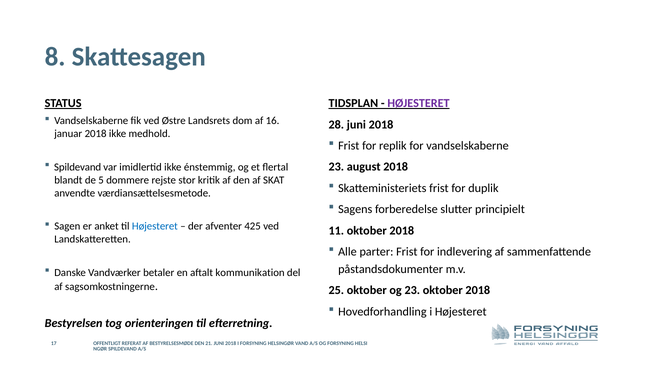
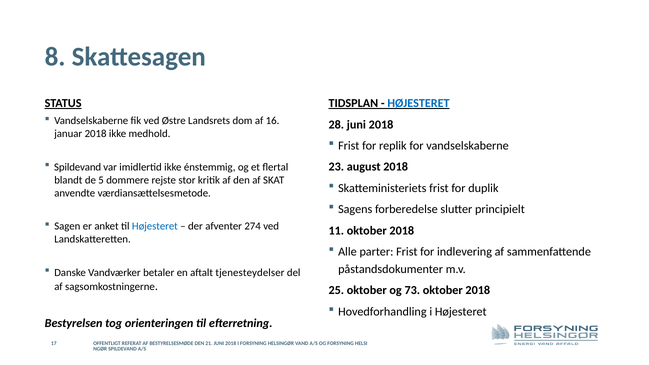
HØJESTERET at (418, 103) colour: purple -> blue
425: 425 -> 274
kommunikation: kommunikation -> tjenesteydelser
og 23: 23 -> 73
